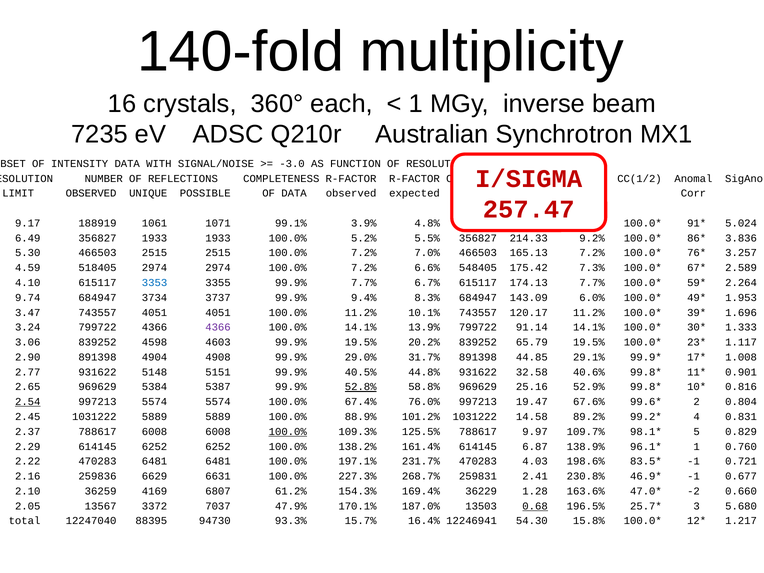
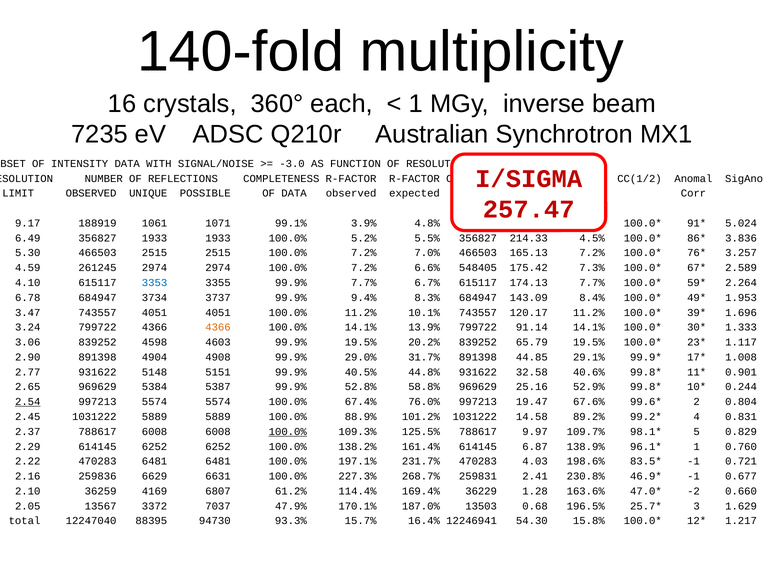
9.2%: 9.2% -> 4.5%
518405: 518405 -> 261245
9.74: 9.74 -> 6.78
6.0%: 6.0% -> 8.4%
4366 at (218, 327) colour: purple -> orange
52.8% underline: present -> none
0.816: 0.816 -> 0.244
154.3%: 154.3% -> 114.4%
0.68 underline: present -> none
5.680: 5.680 -> 1.629
